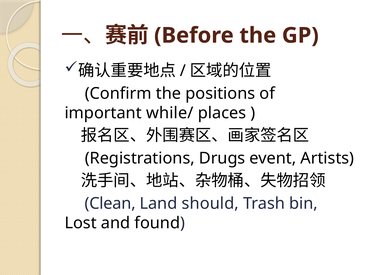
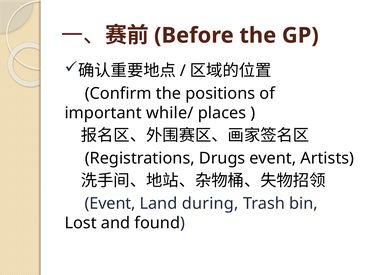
Clean at (110, 204): Clean -> Event
should: should -> during
